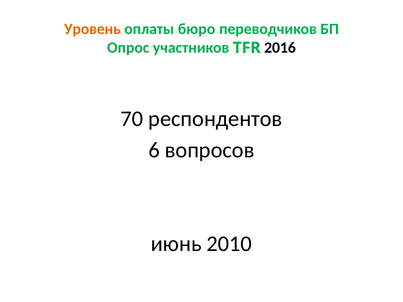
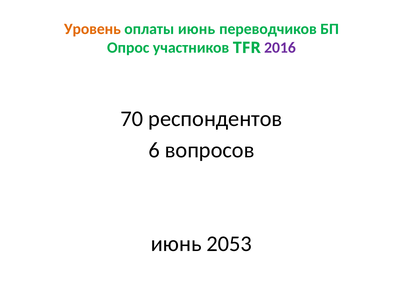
оплаты бюро: бюро -> июнь
2016 colour: black -> purple
2010: 2010 -> 2053
